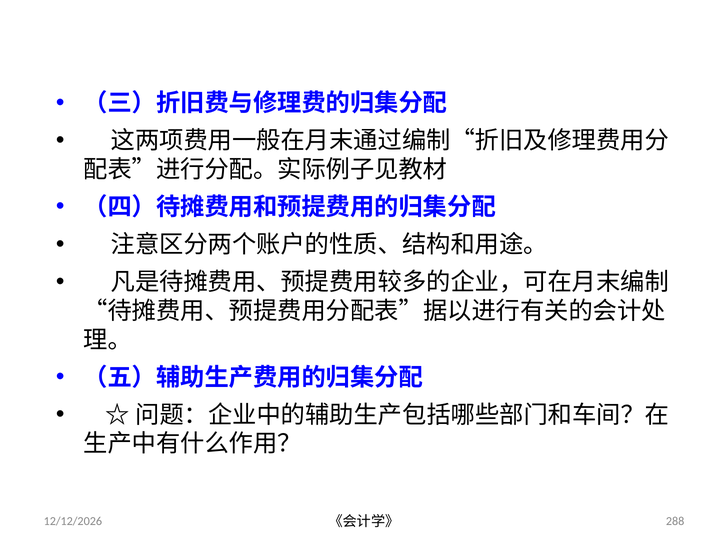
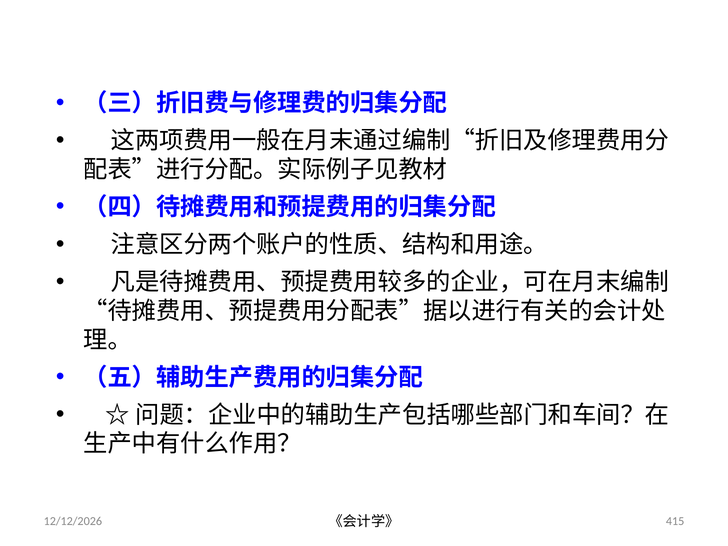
288: 288 -> 415
